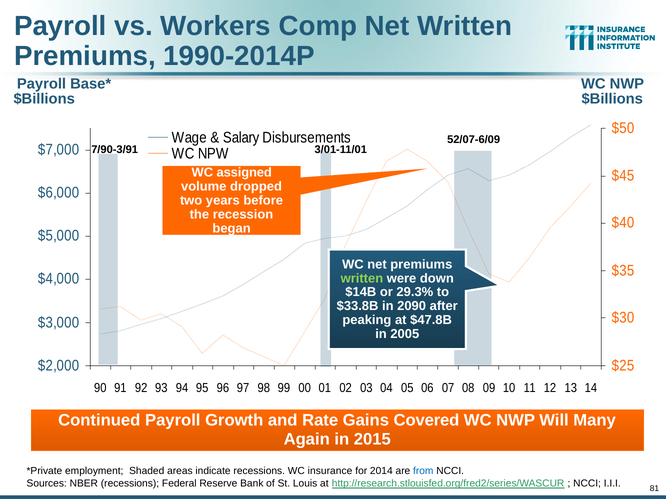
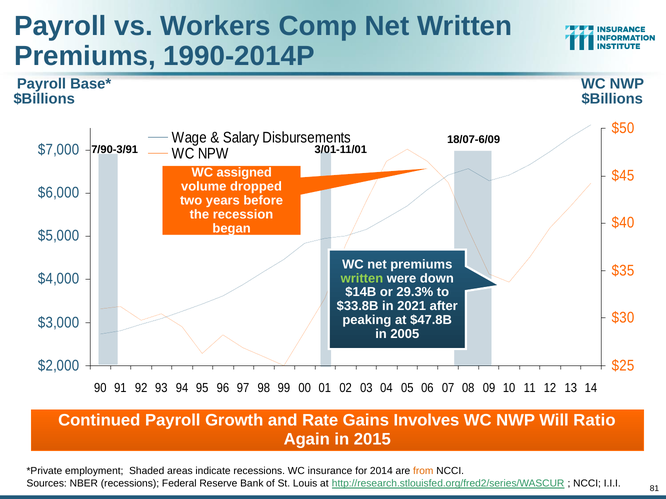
52/07-6/09: 52/07-6/09 -> 18/07-6/09
2090: 2090 -> 2021
Covered: Covered -> Involves
Many: Many -> Ratio
from colour: blue -> orange
